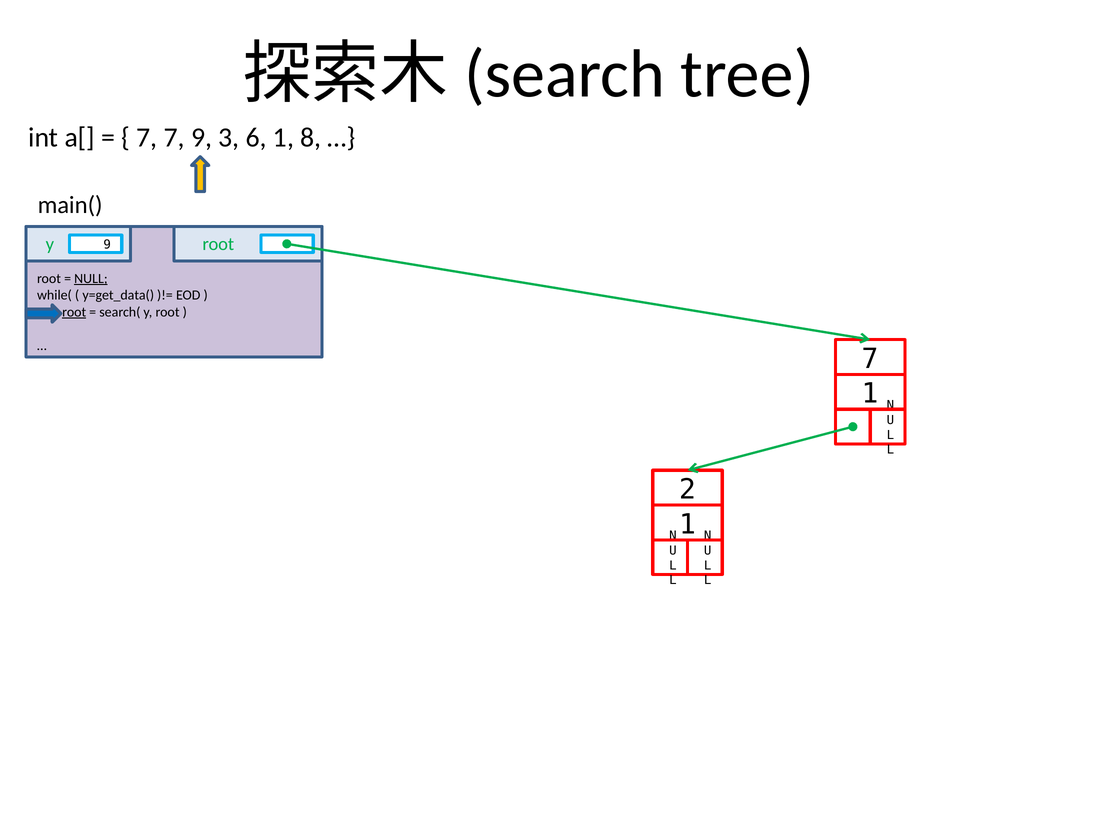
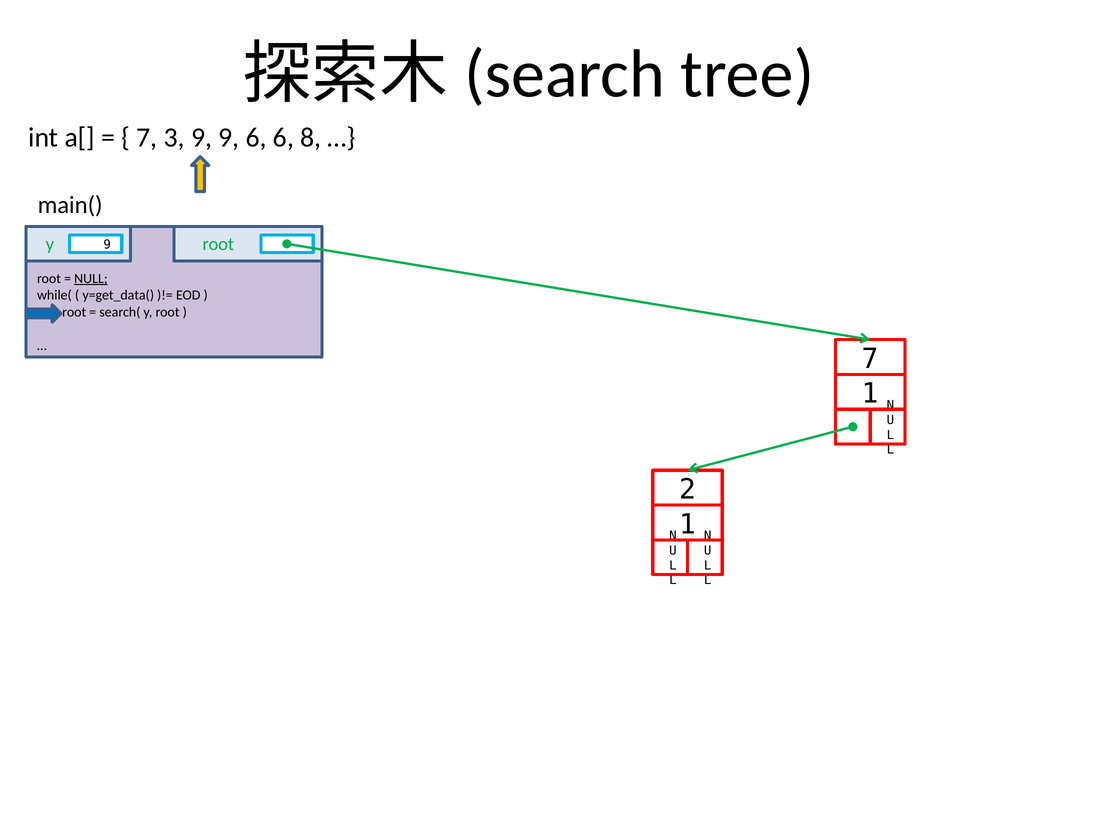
7 7: 7 -> 3
9 3: 3 -> 9
6 1: 1 -> 6
root at (74, 312) underline: present -> none
